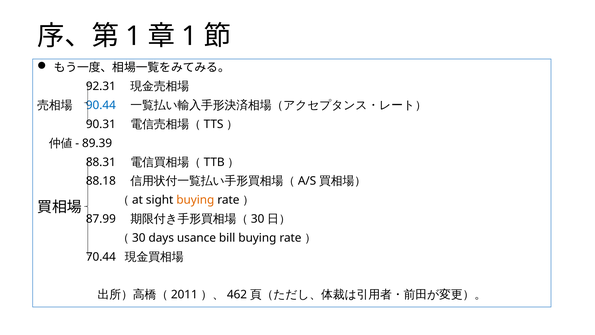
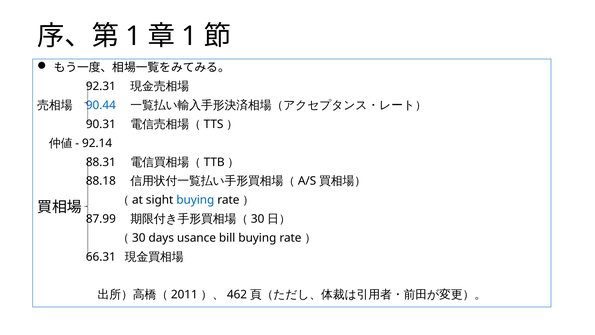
89.39: 89.39 -> 92.14
buying at (195, 200) colour: orange -> blue
70.44: 70.44 -> 66.31
